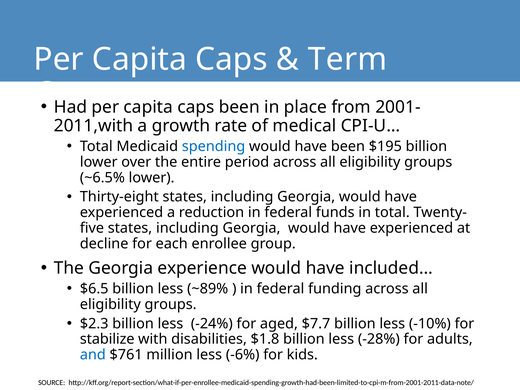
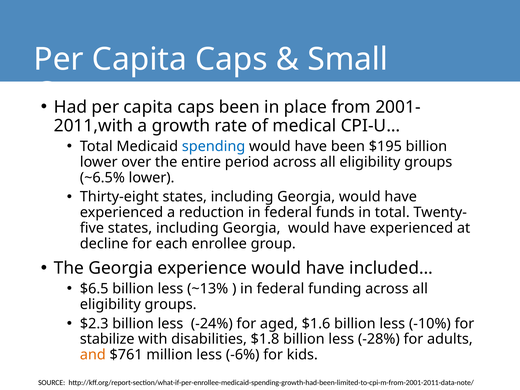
Term: Term -> Small
~89%: ~89% -> ~13%
$7.7: $7.7 -> $1.6
and colour: blue -> orange
